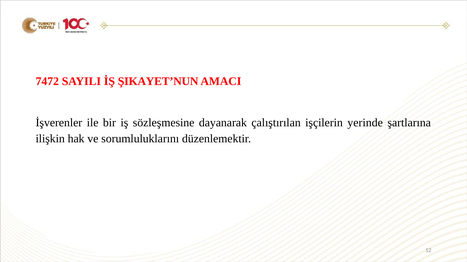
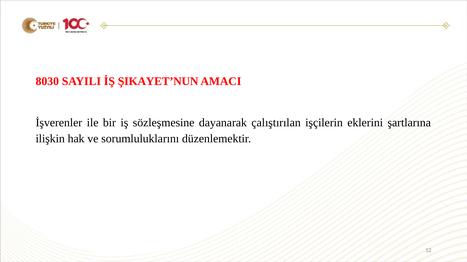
7472: 7472 -> 8030
yerinde: yerinde -> eklerini
